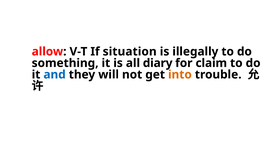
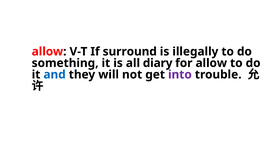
situation: situation -> surround
for claim: claim -> allow
into colour: orange -> purple
